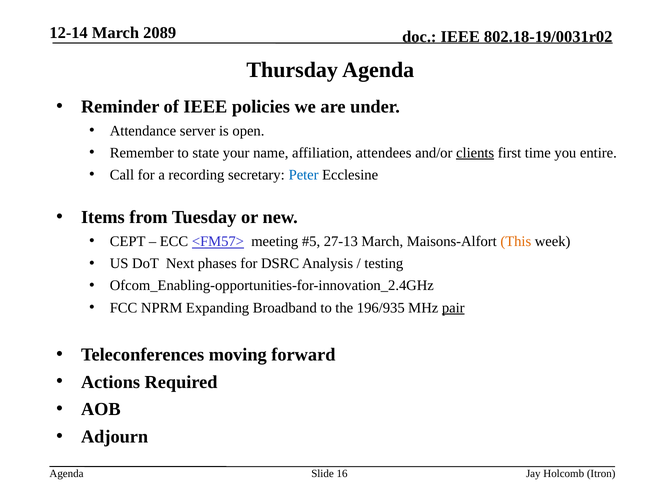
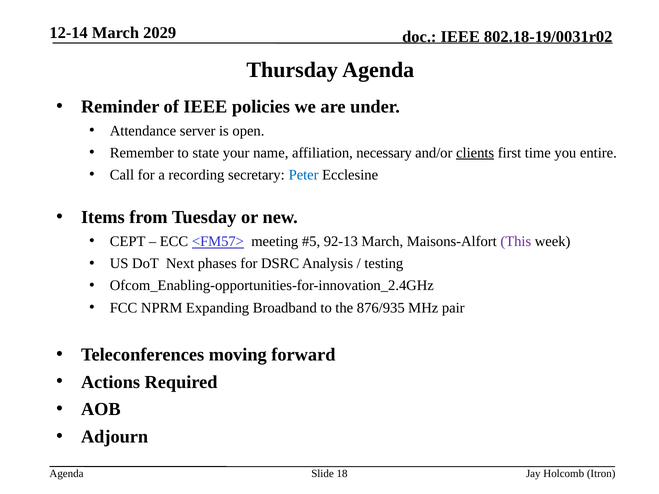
2089: 2089 -> 2029
attendees: attendees -> necessary
27-13: 27-13 -> 92-13
This colour: orange -> purple
196/935: 196/935 -> 876/935
pair underline: present -> none
16: 16 -> 18
